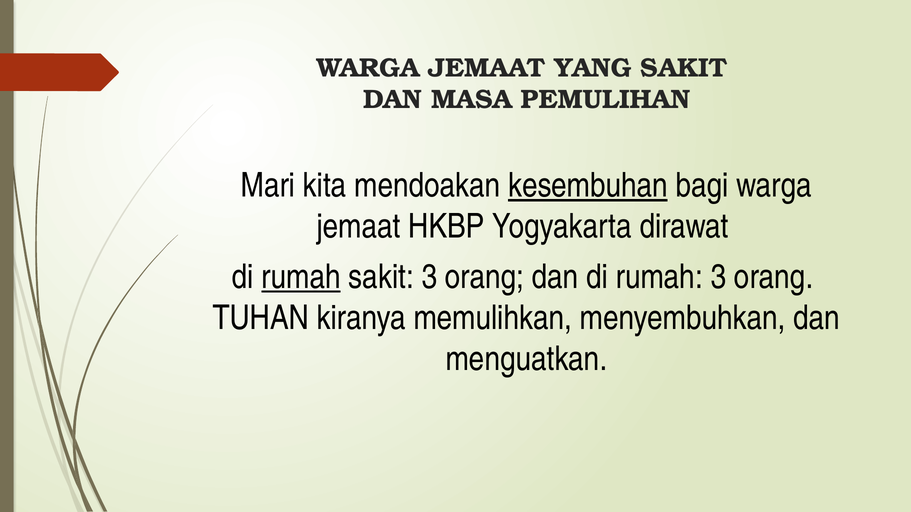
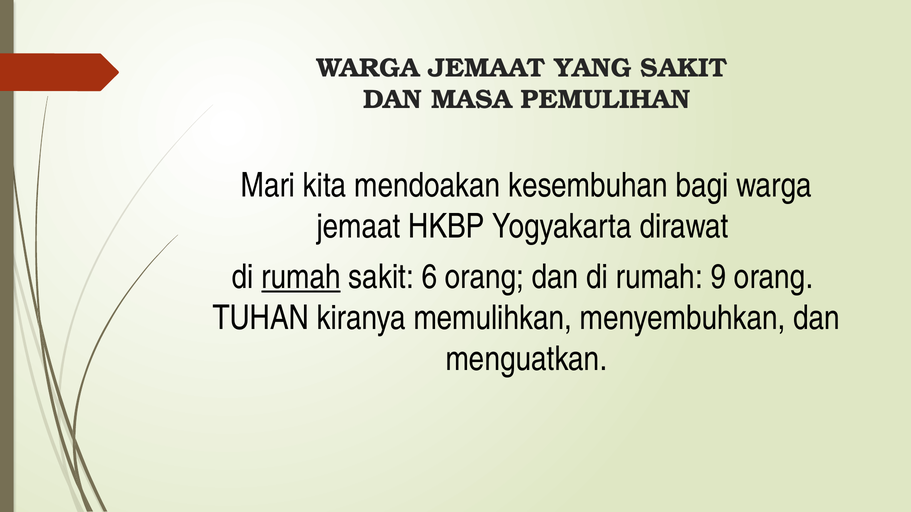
kesembuhan underline: present -> none
sakit 3: 3 -> 6
rumah 3: 3 -> 9
